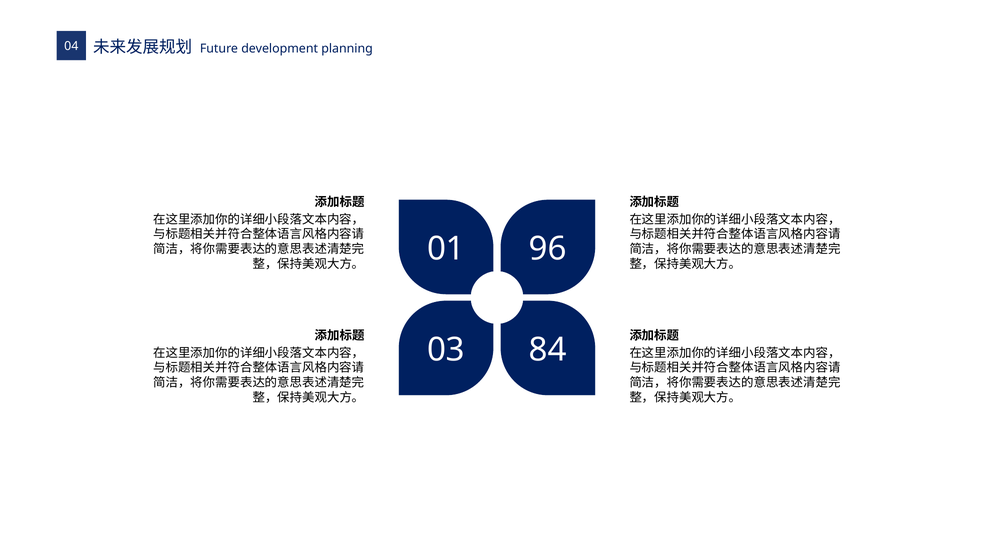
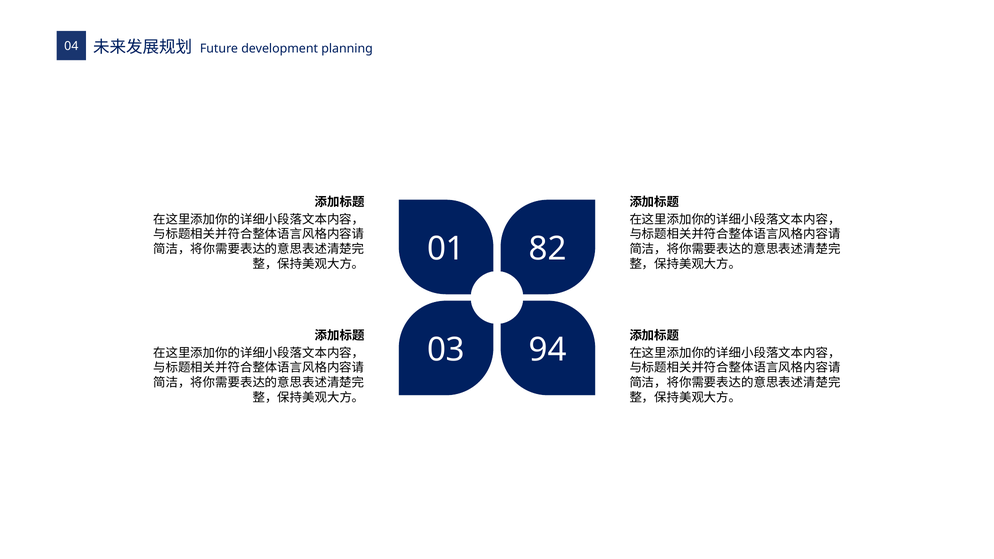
96: 96 -> 82
84: 84 -> 94
